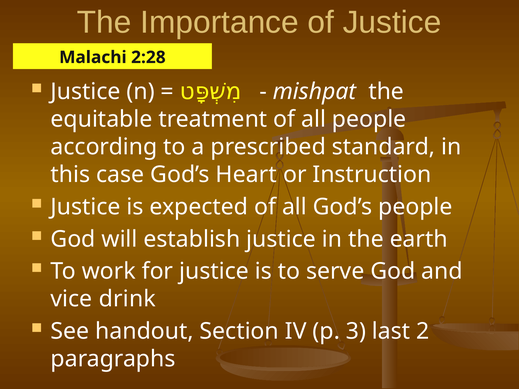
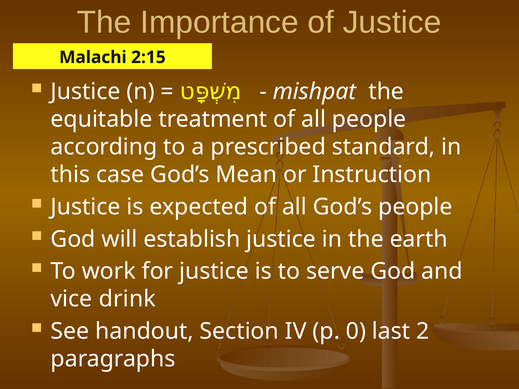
2:28: 2:28 -> 2:15
Heart: Heart -> Mean
3: 3 -> 0
